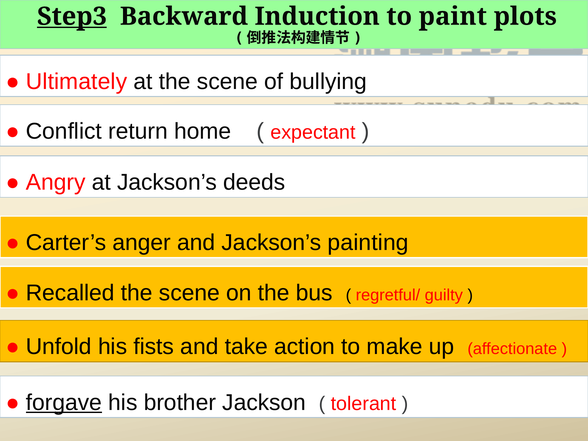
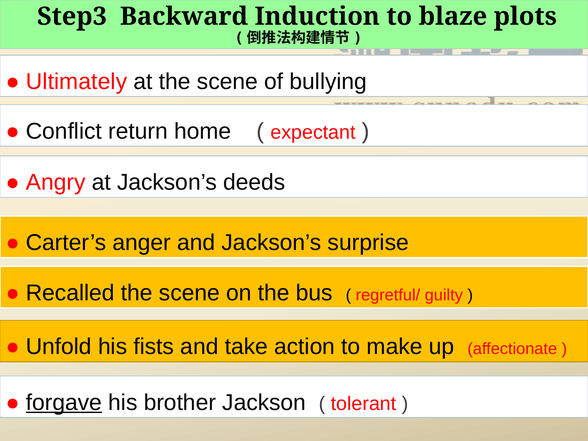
Step3 underline: present -> none
paint: paint -> blaze
painting: painting -> surprise
